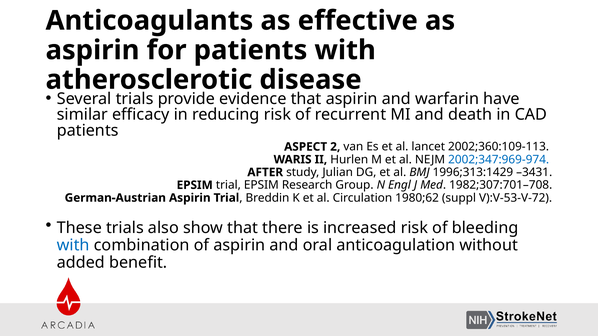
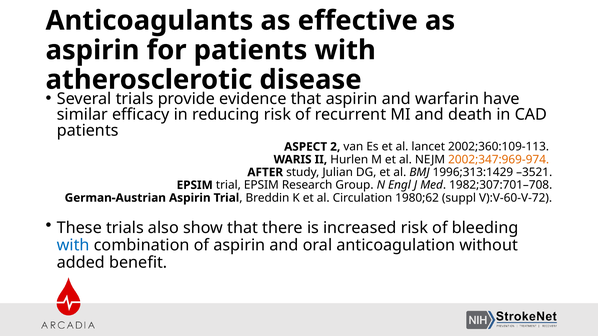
2002;347:969-974 colour: blue -> orange
–3431: –3431 -> –3521
V):V-53-V-72: V):V-53-V-72 -> V):V-60-V-72
